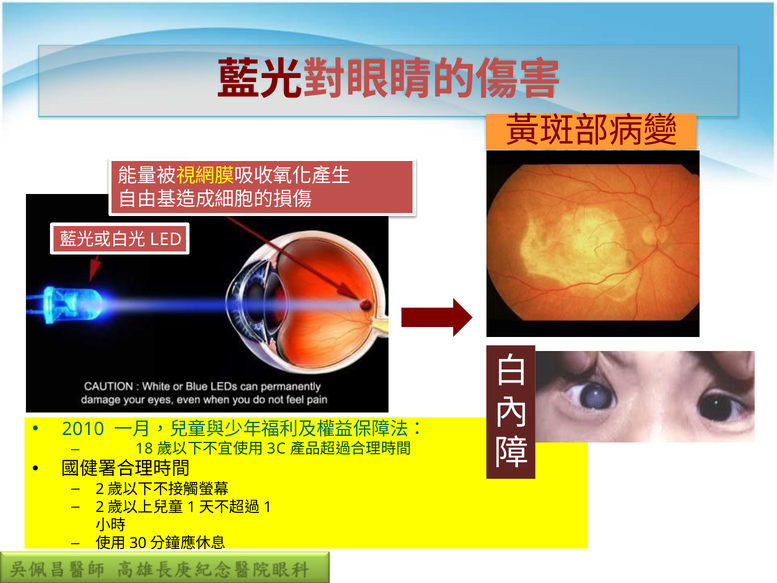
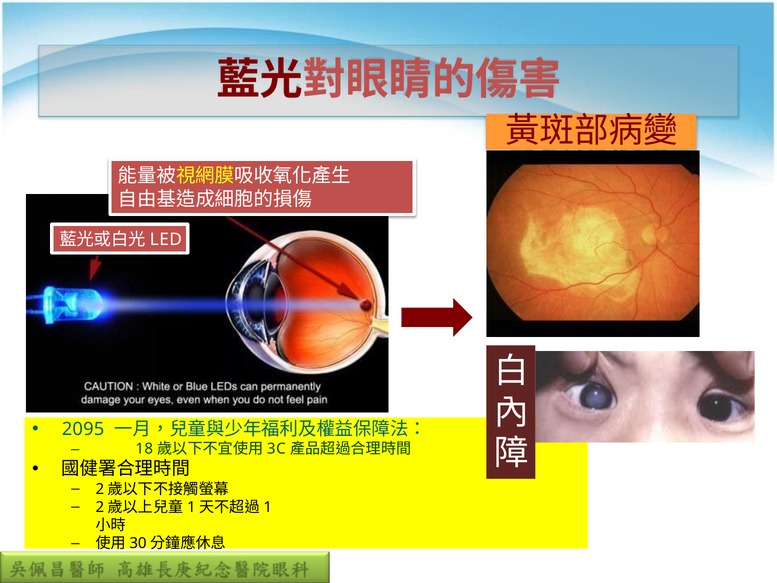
2010: 2010 -> 2095
